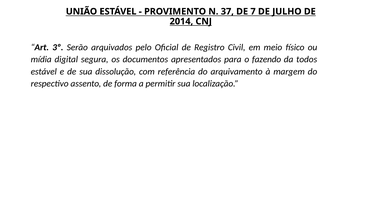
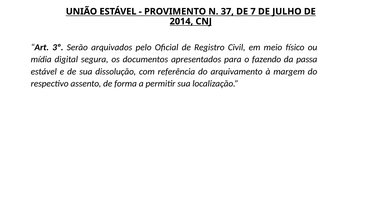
todos: todos -> passa
